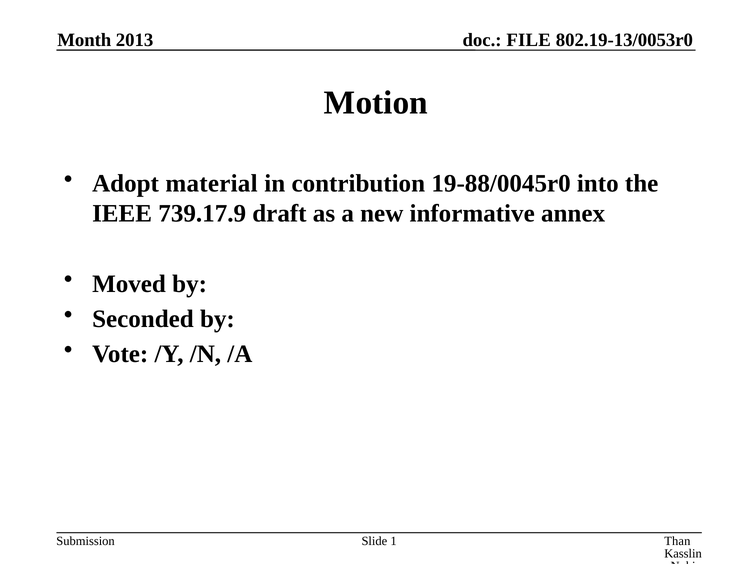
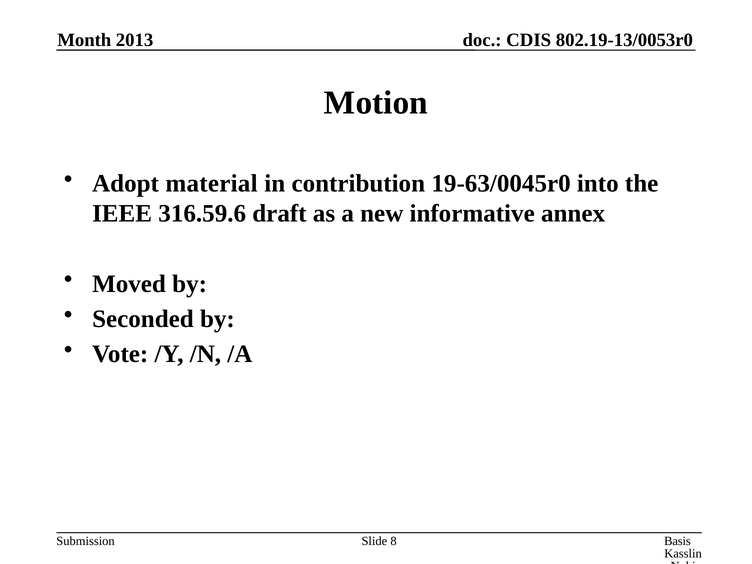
FILE: FILE -> CDIS
19-88/0045r0: 19-88/0045r0 -> 19-63/0045r0
739.17.9: 739.17.9 -> 316.59.6
Than: Than -> Basis
1: 1 -> 8
